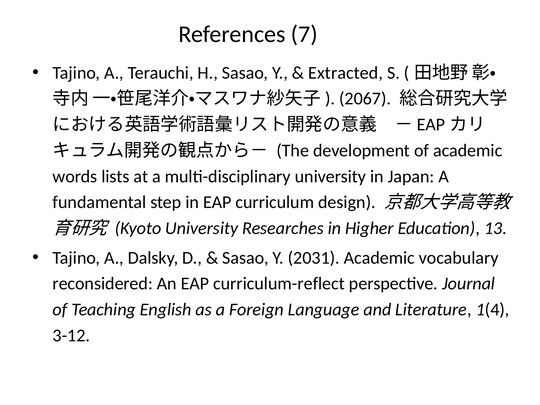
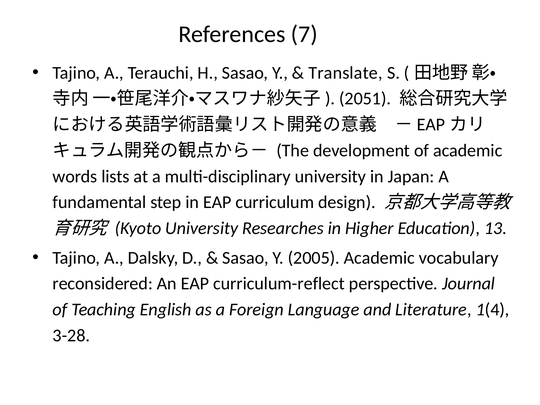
Extracted: Extracted -> Translate
2067: 2067 -> 2051
2031: 2031 -> 2005
3-12: 3-12 -> 3-28
